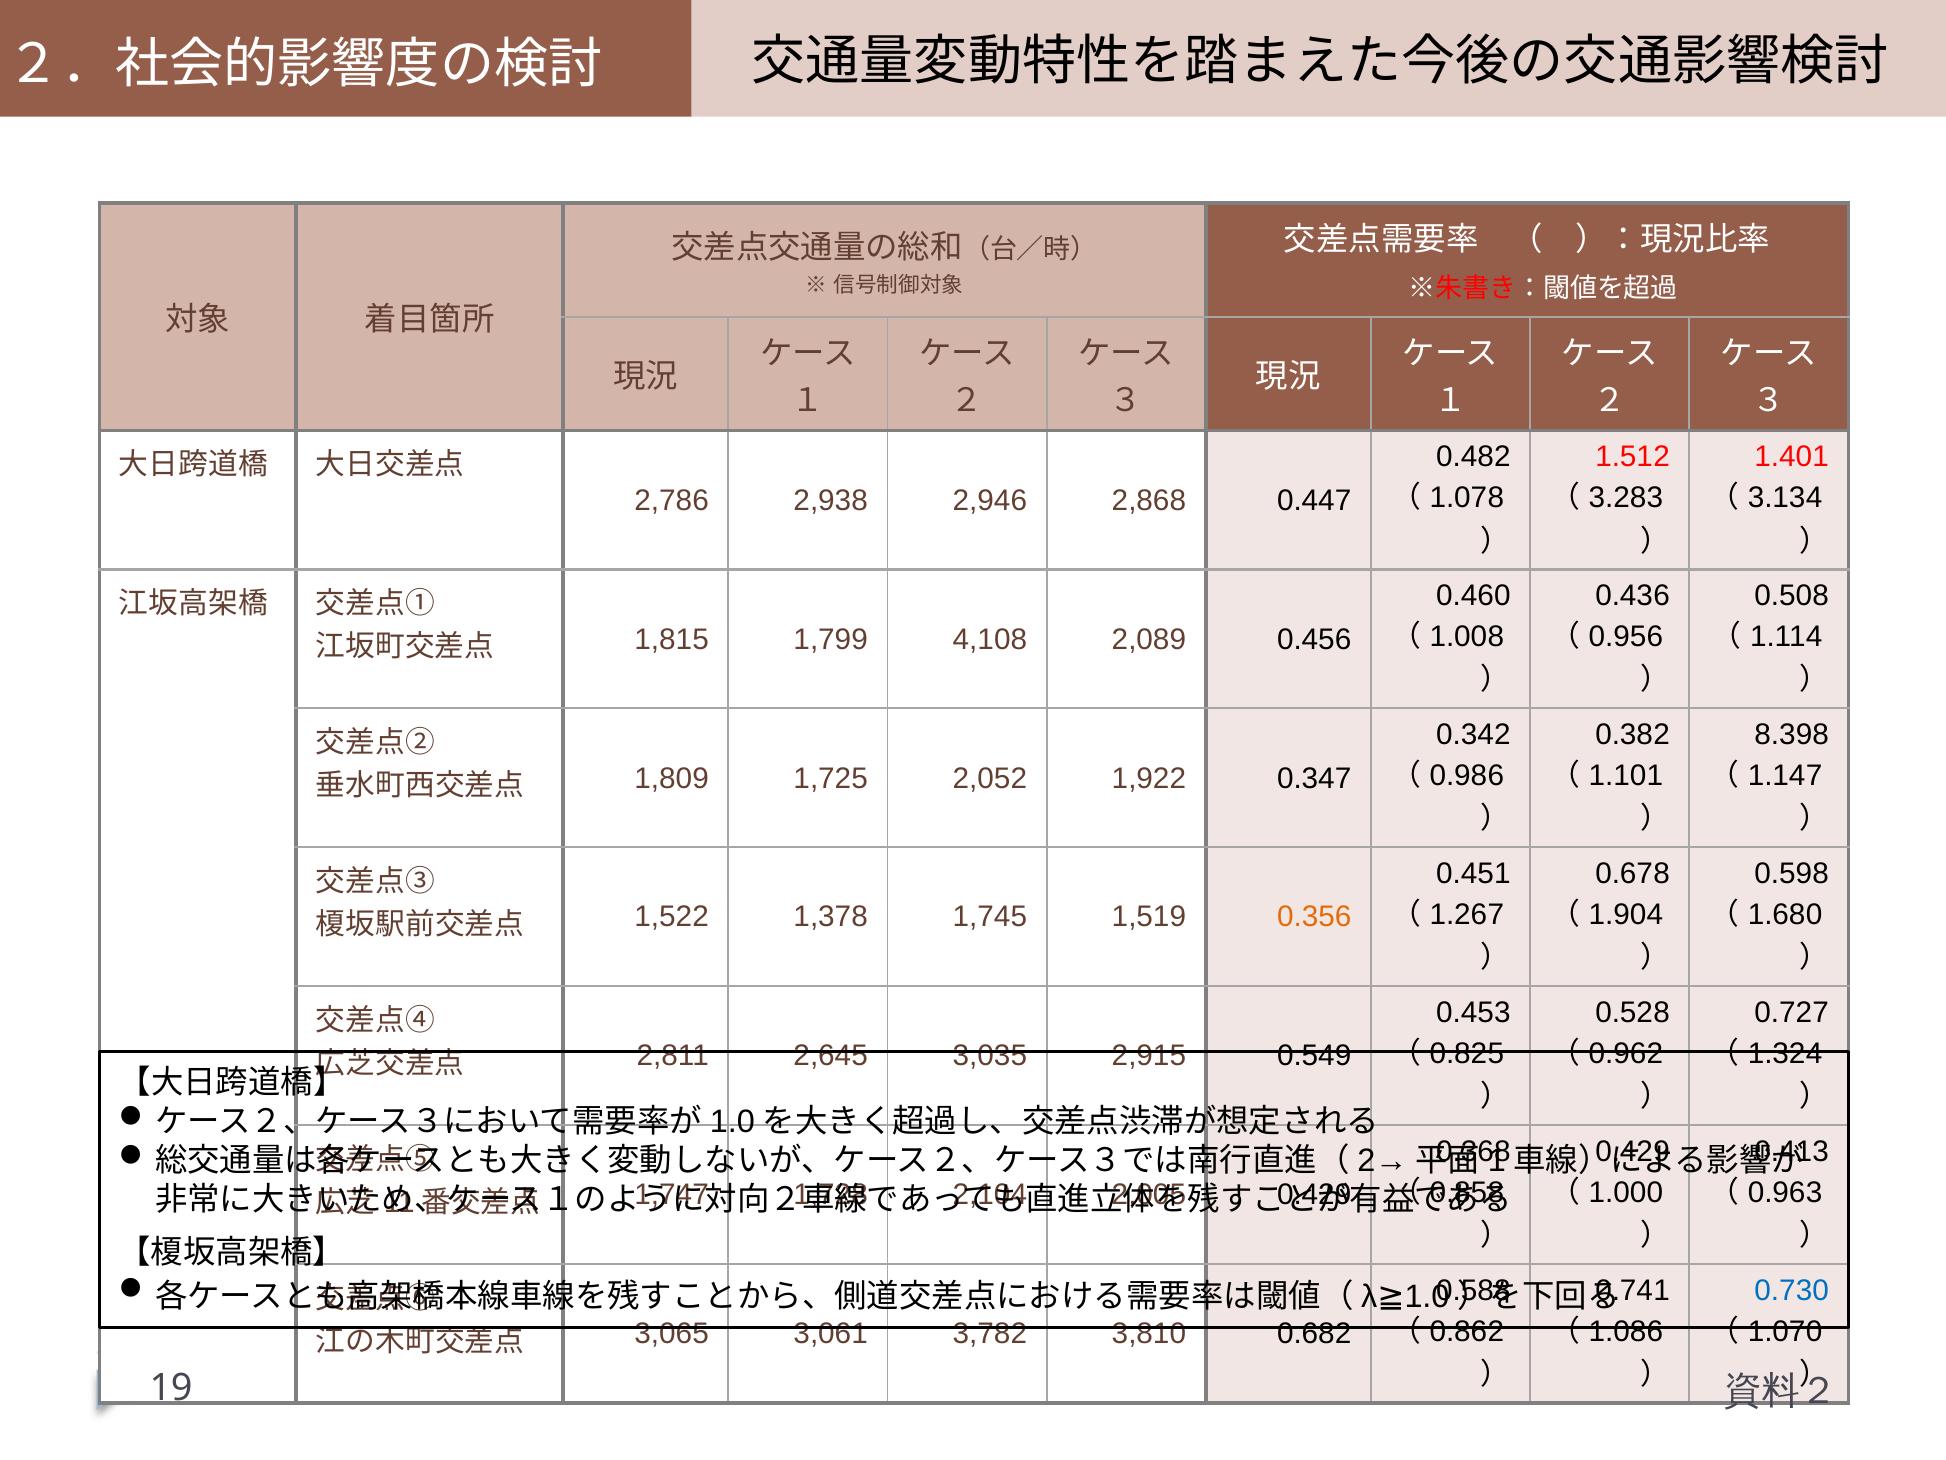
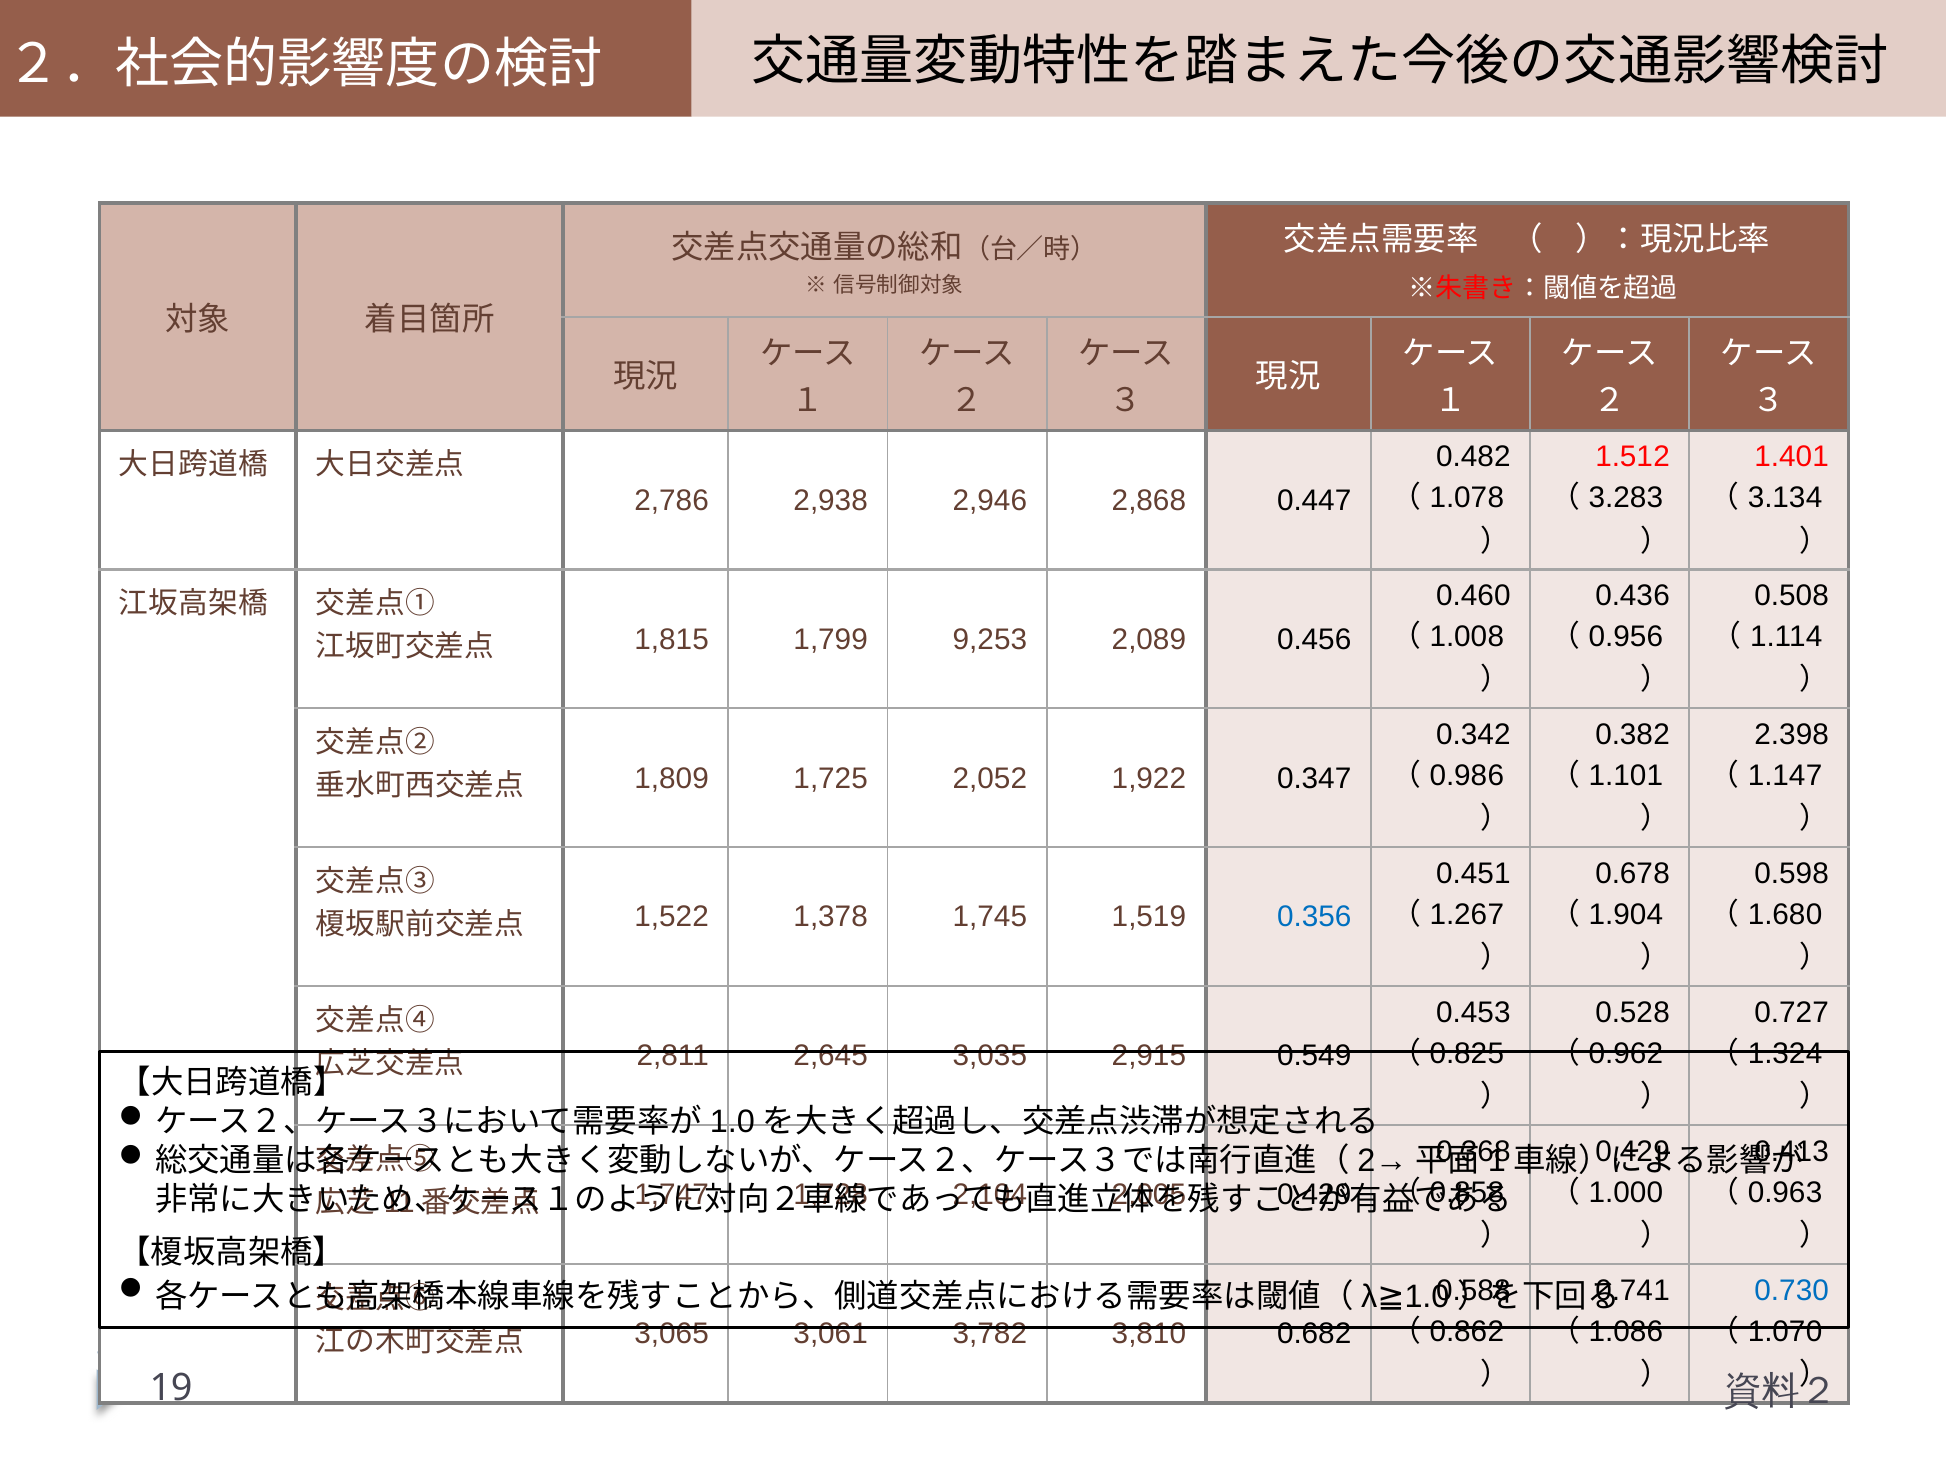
4,108: 4,108 -> 9,253
8.398: 8.398 -> 2.398
0.356 colour: orange -> blue
